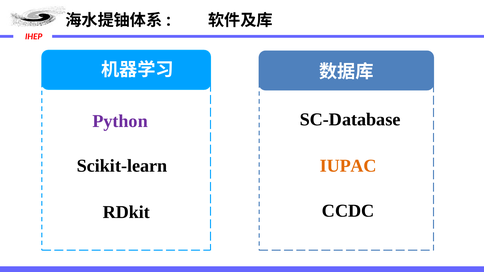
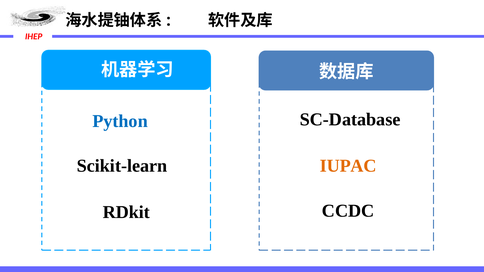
Python colour: purple -> blue
